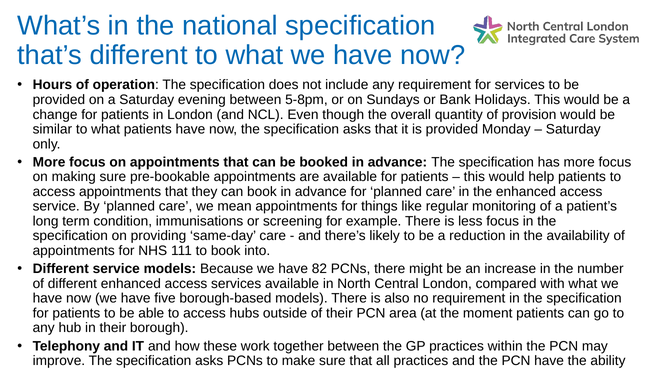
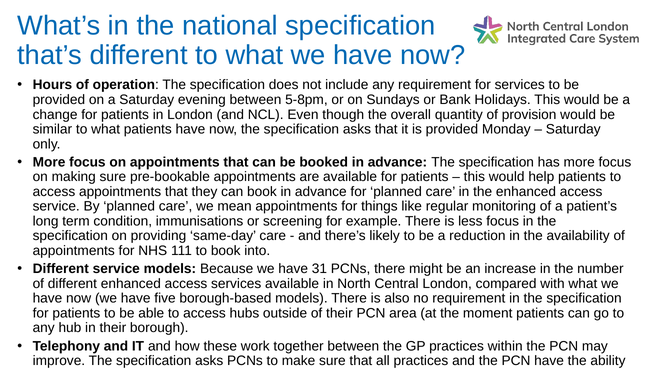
82: 82 -> 31
